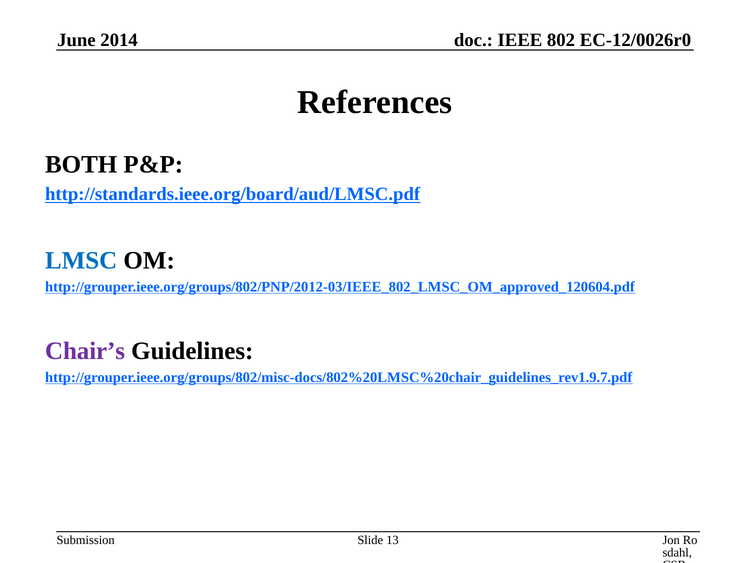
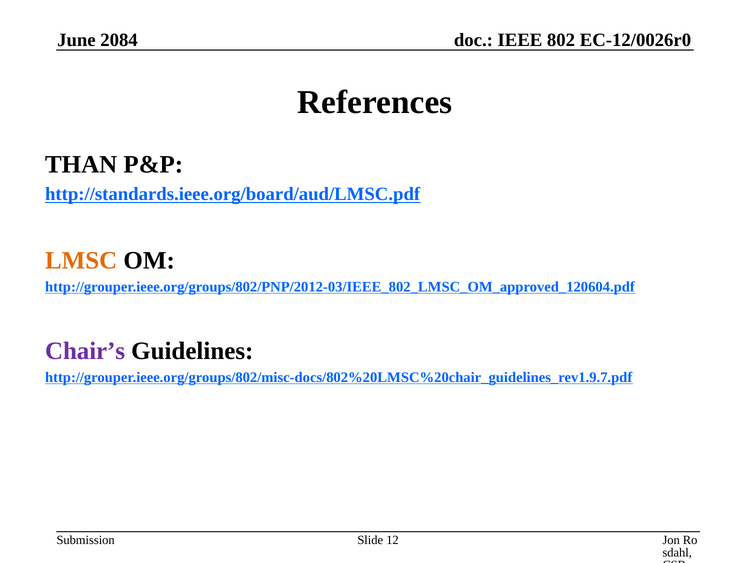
2014: 2014 -> 2084
BOTH: BOTH -> THAN
LMSC colour: blue -> orange
13: 13 -> 12
